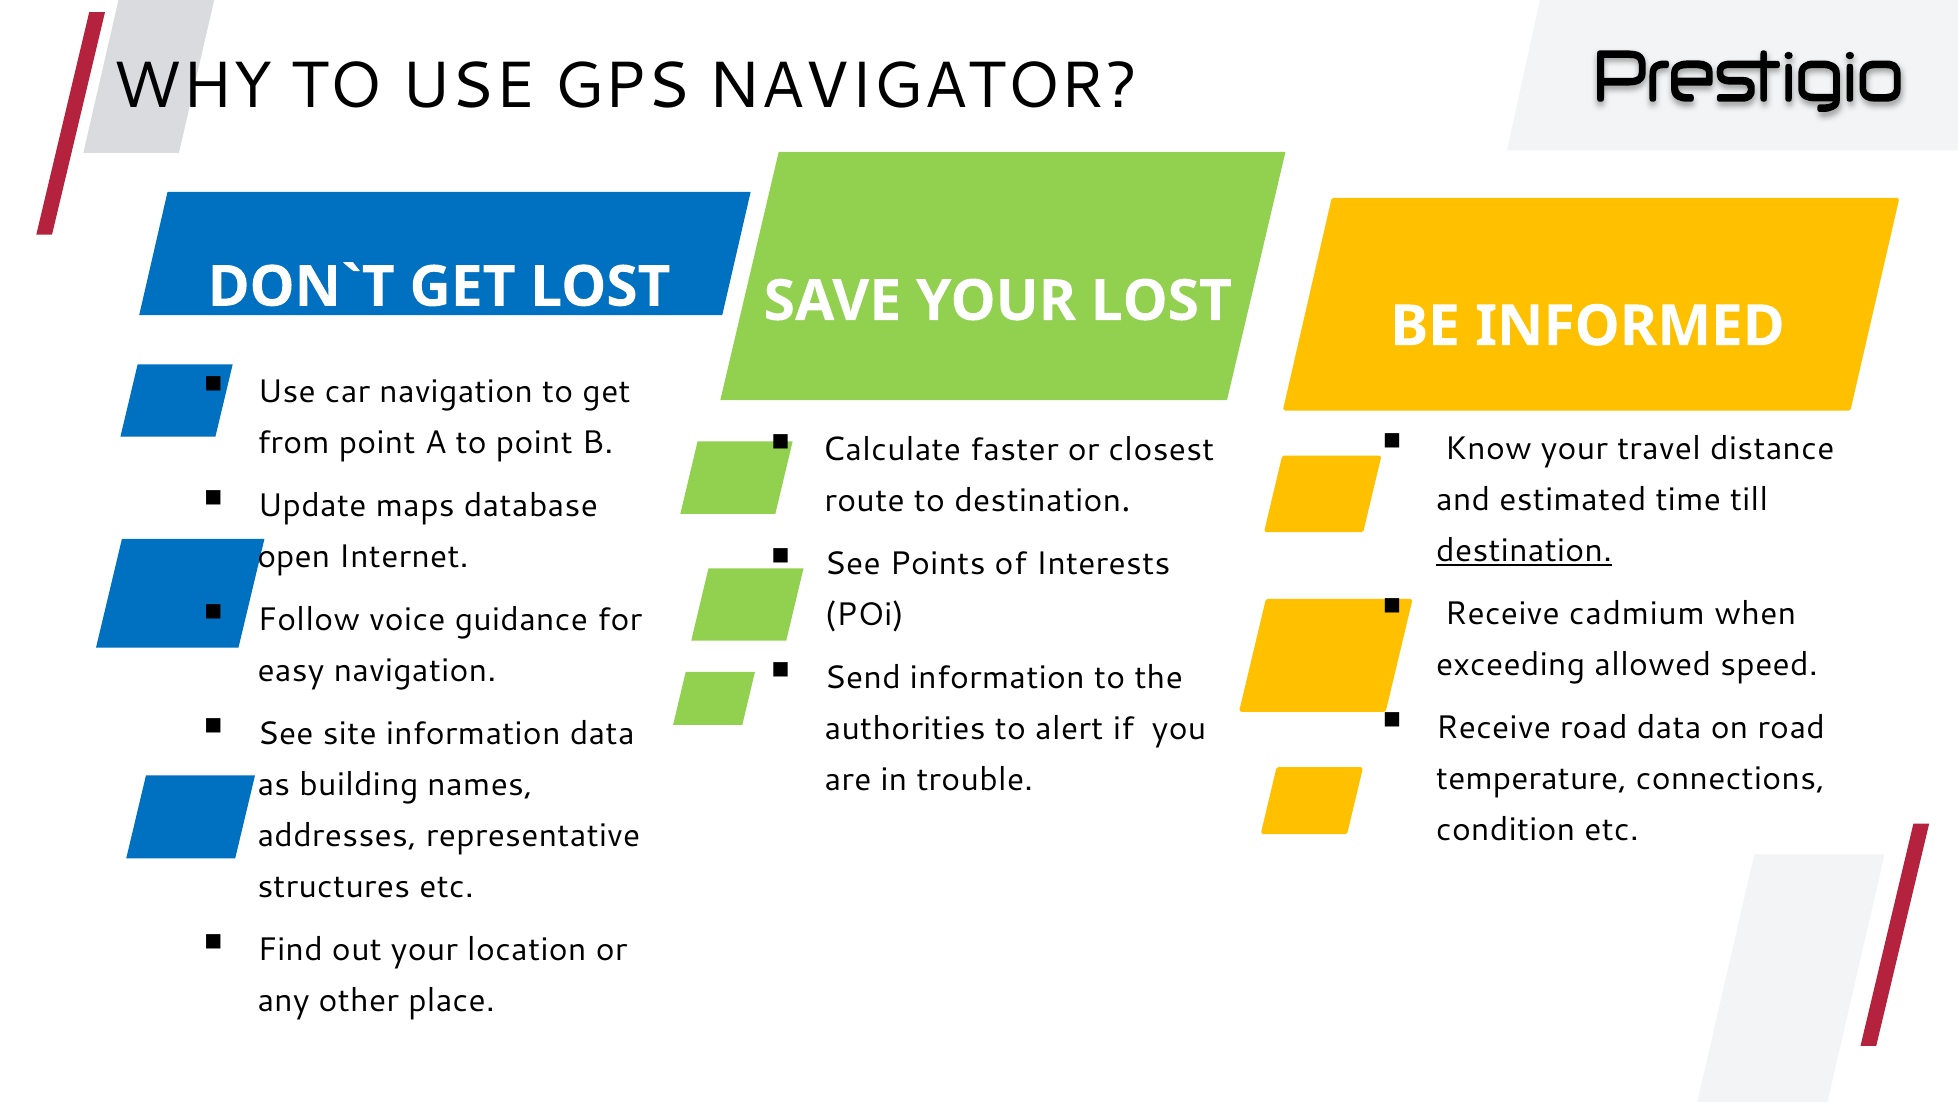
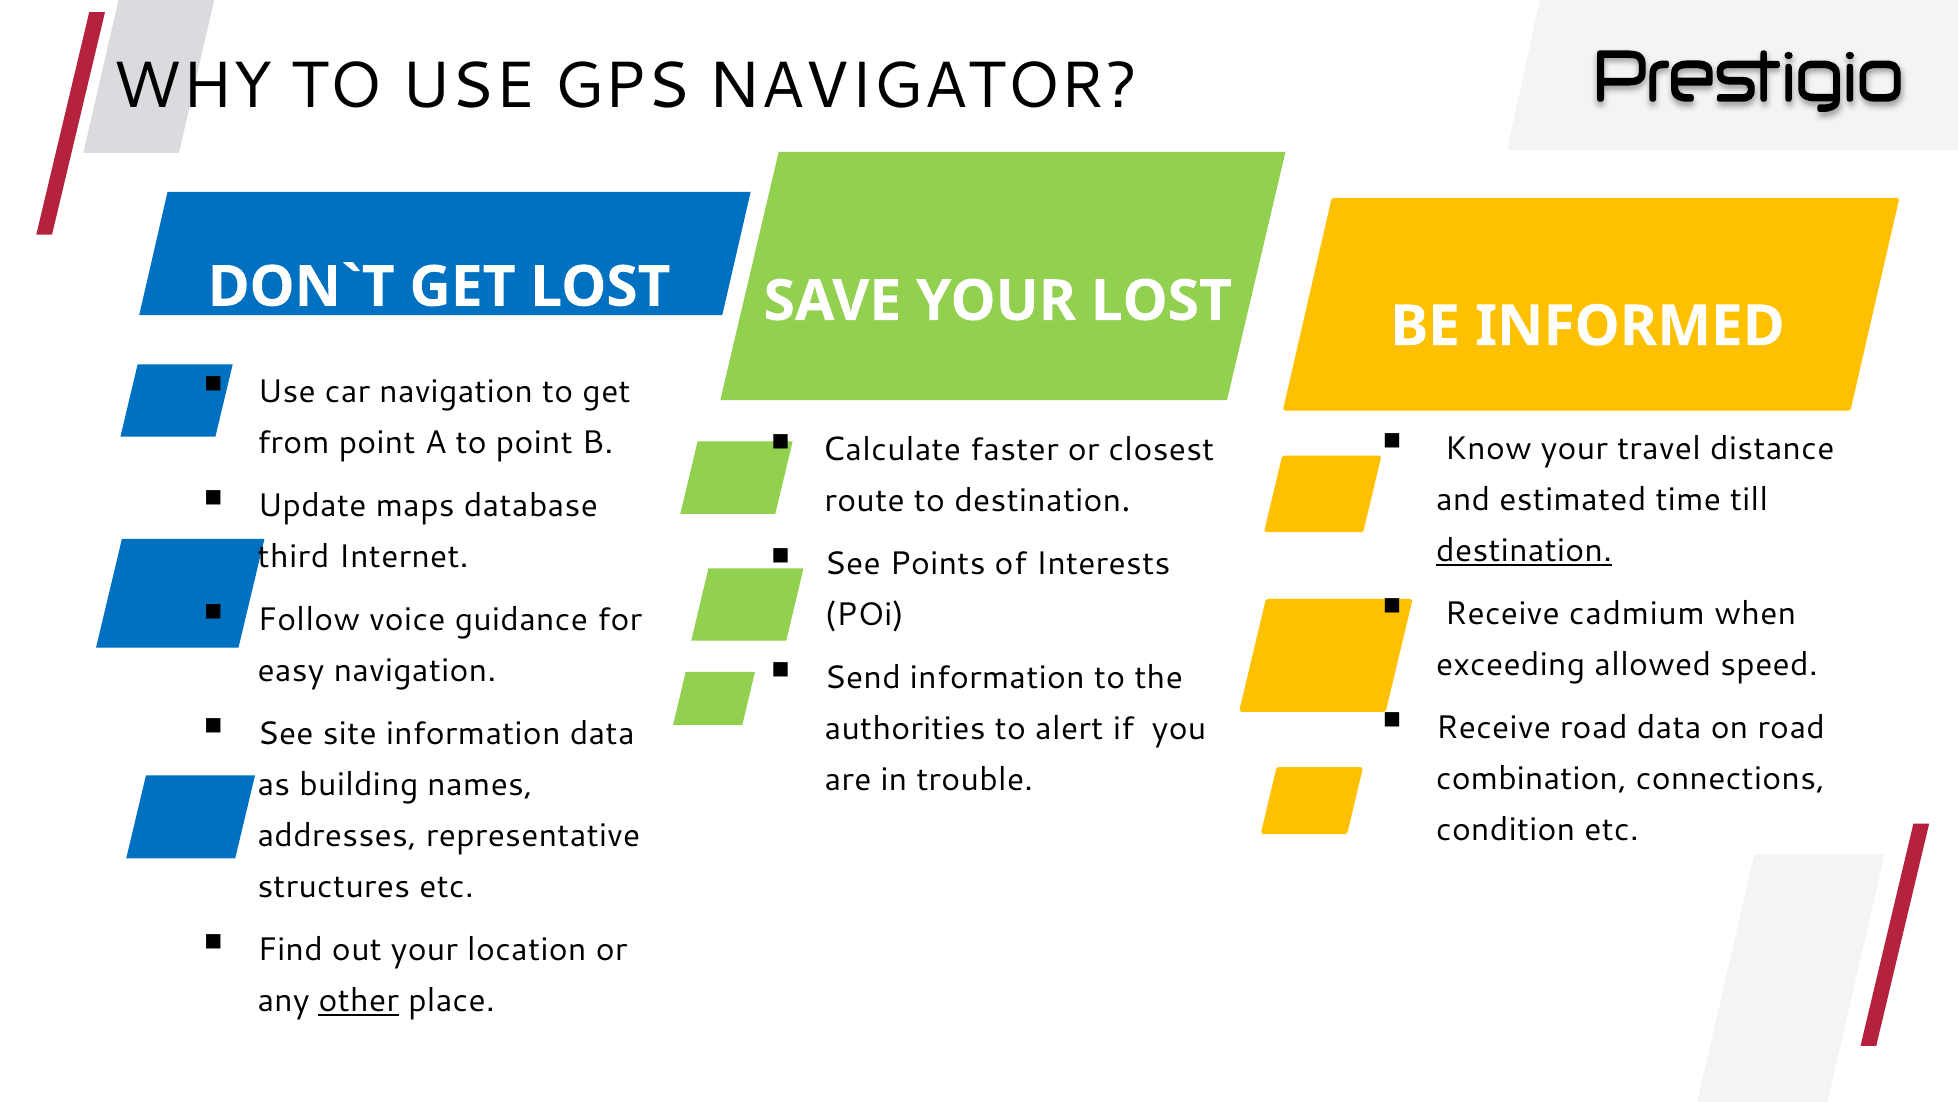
open: open -> third
temperature: temperature -> combination
other underline: none -> present
